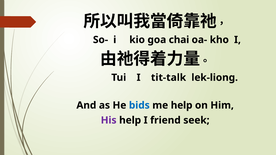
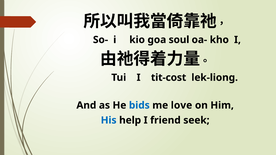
chai: chai -> soul
tit-talk: tit-talk -> tit-cost
me help: help -> love
His colour: purple -> blue
